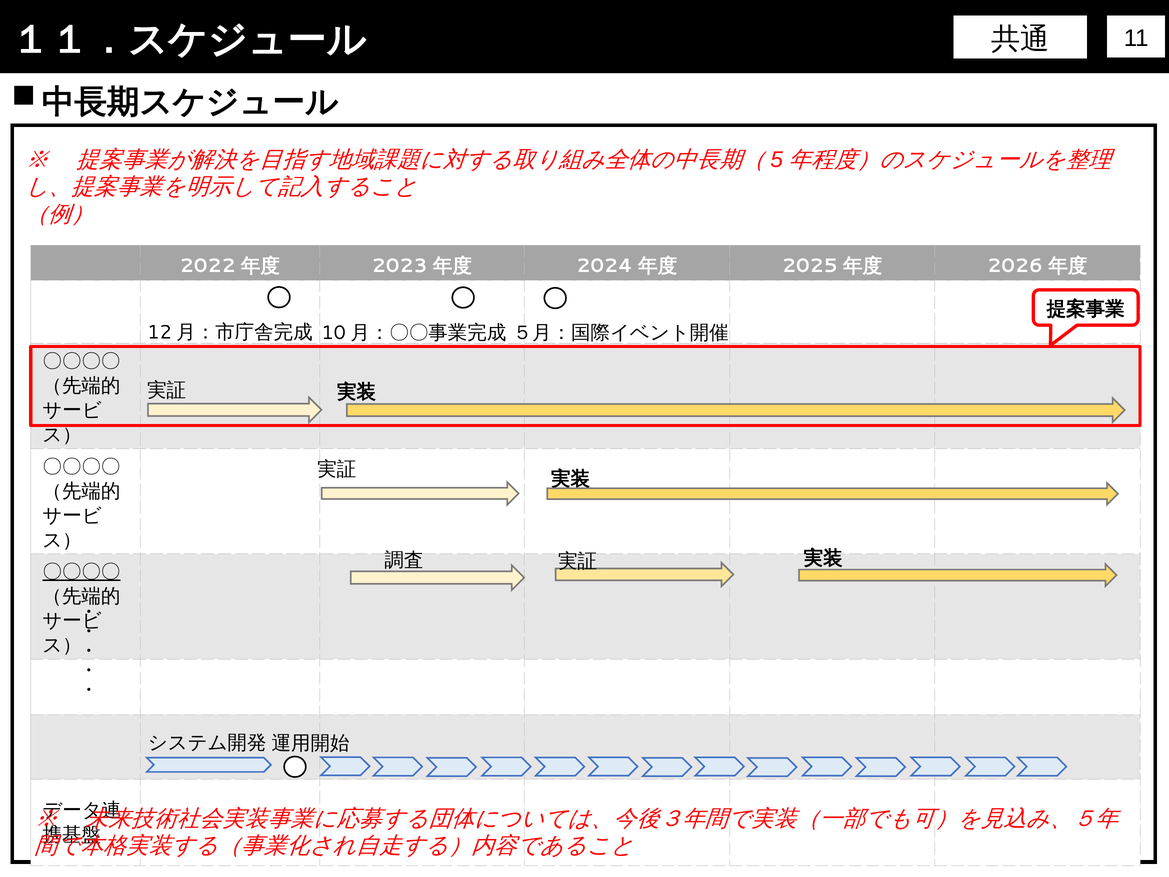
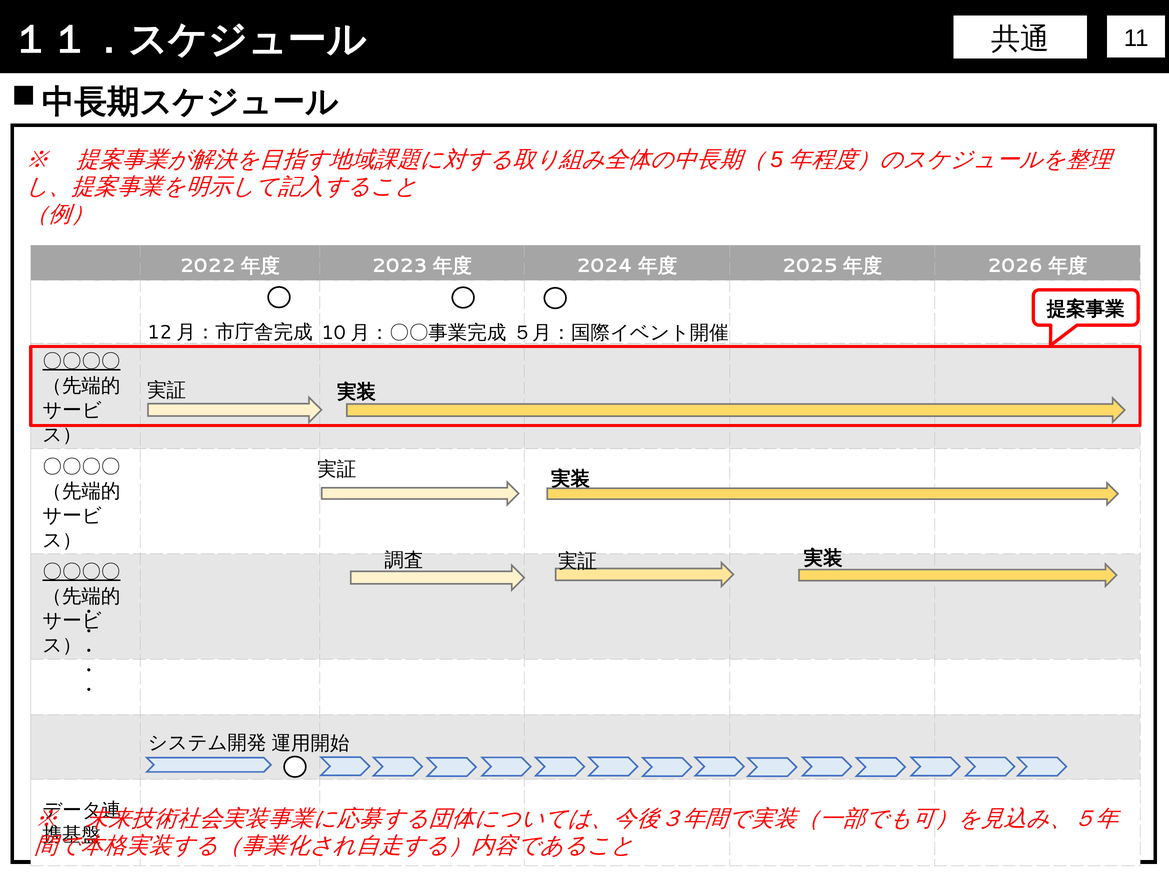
〇〇〇〇 at (81, 361) underline: none -> present
